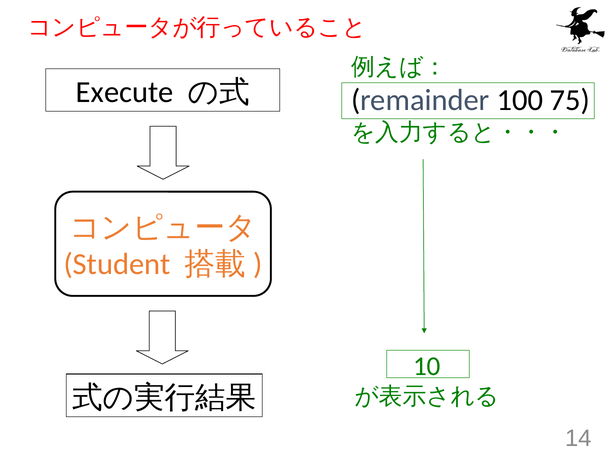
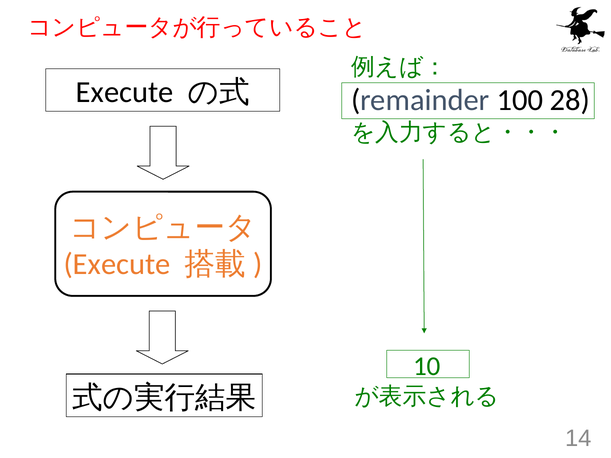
75: 75 -> 28
Student at (117, 264): Student -> Execute
